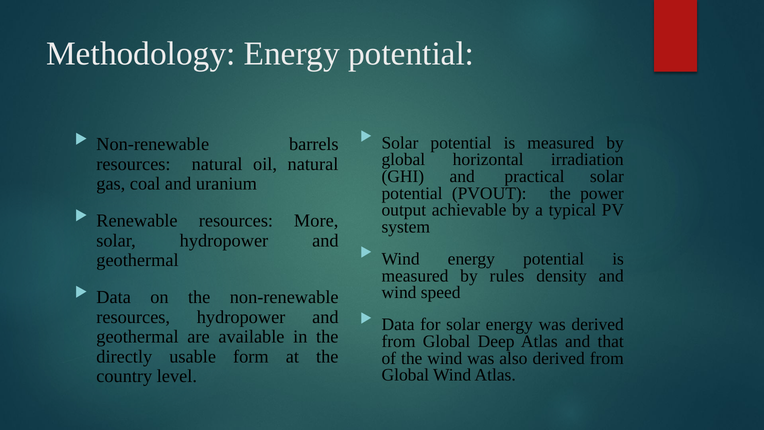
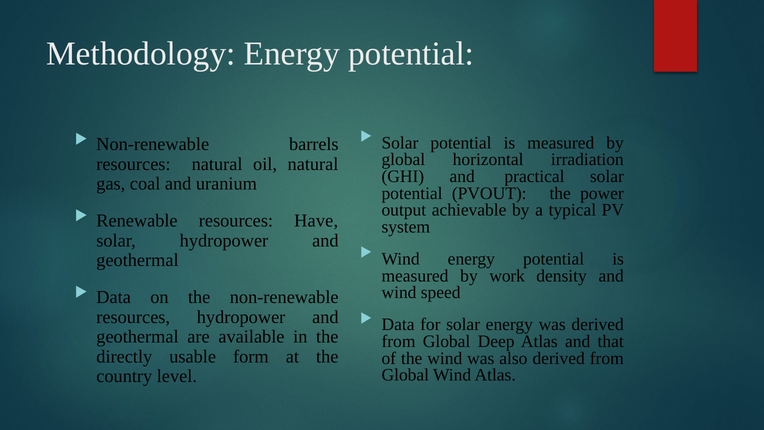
More: More -> Have
rules: rules -> work
